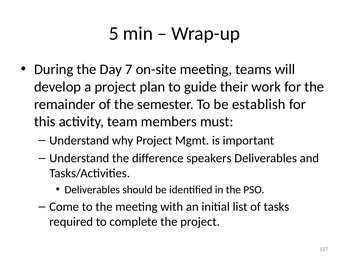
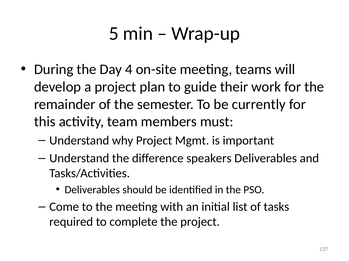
7: 7 -> 4
establish: establish -> currently
